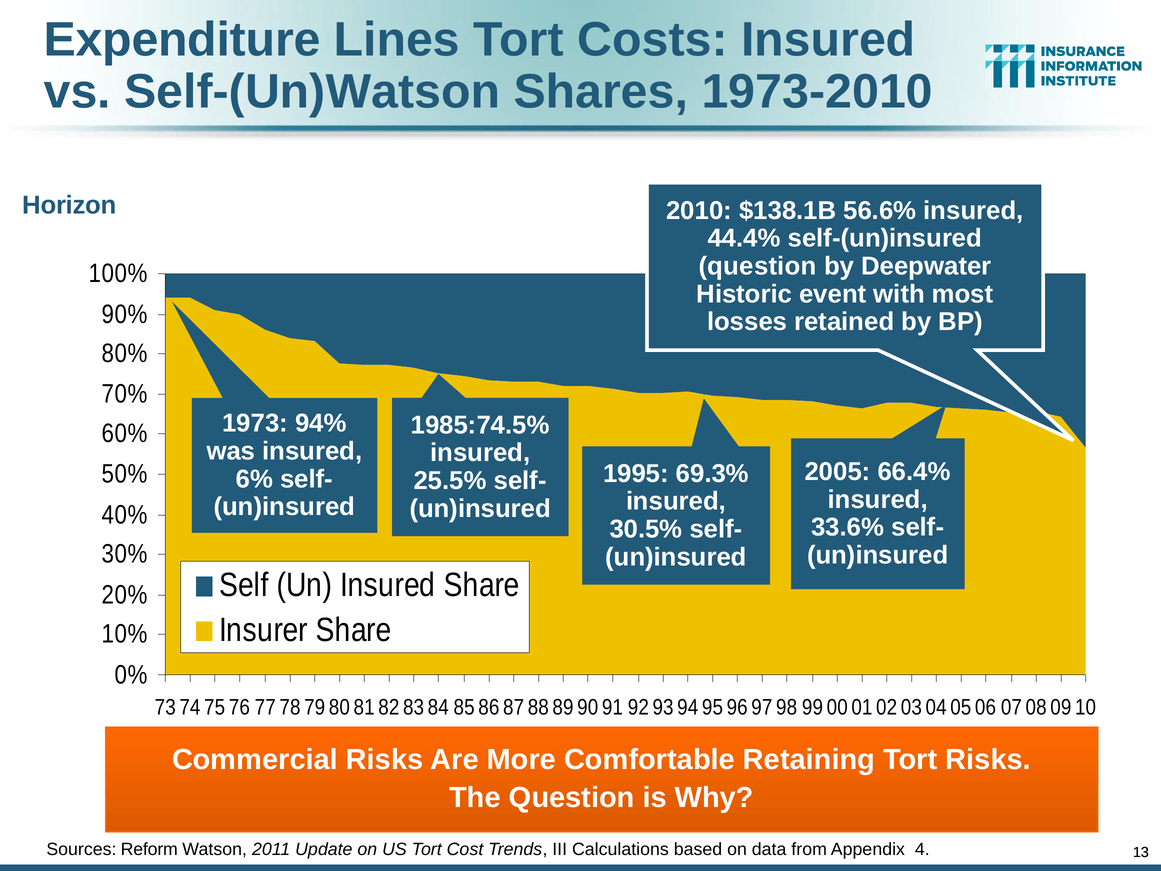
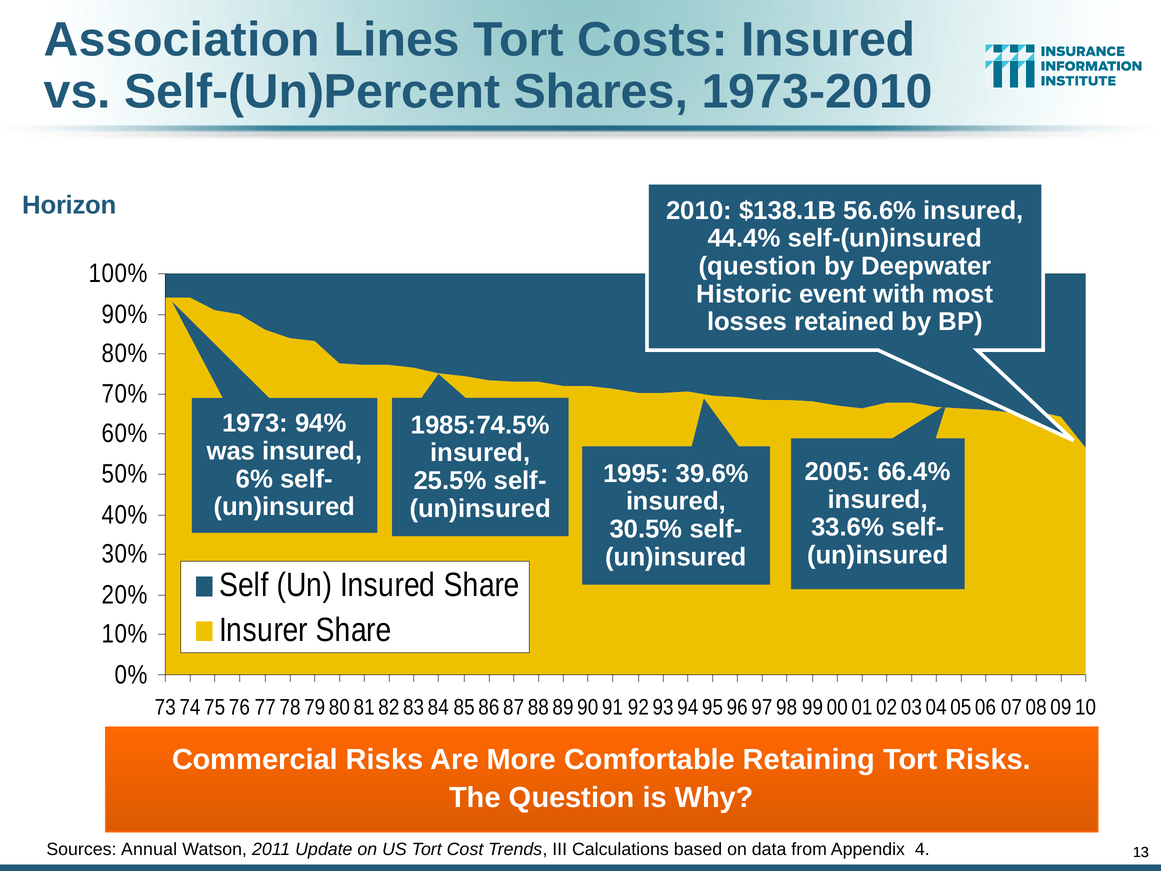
Expenditure: Expenditure -> Association
Self-(Un)Watson: Self-(Un)Watson -> Self-(Un)Percent
69.3%: 69.3% -> 39.6%
Reform: Reform -> Annual
